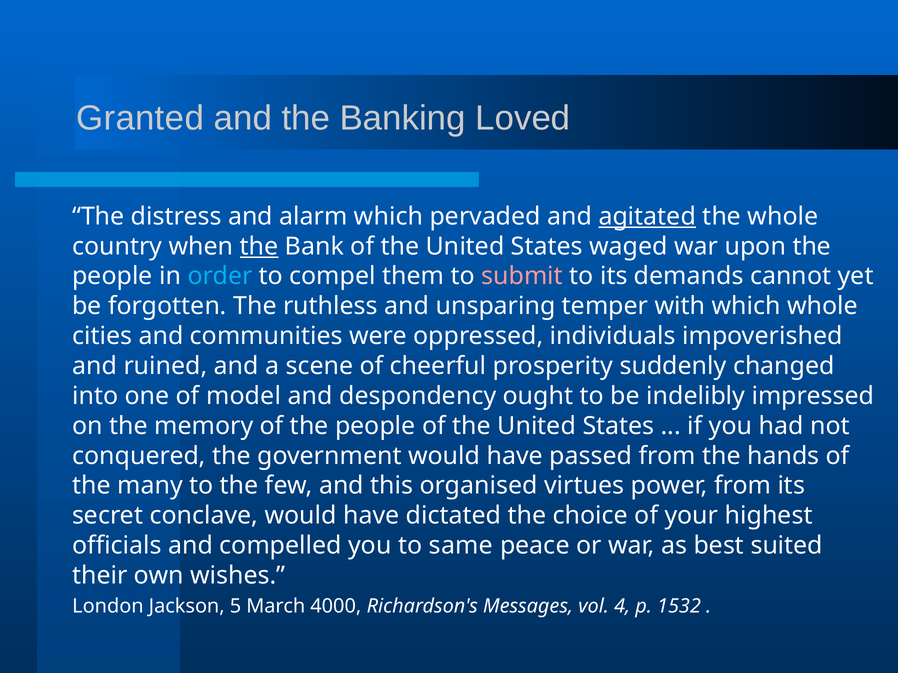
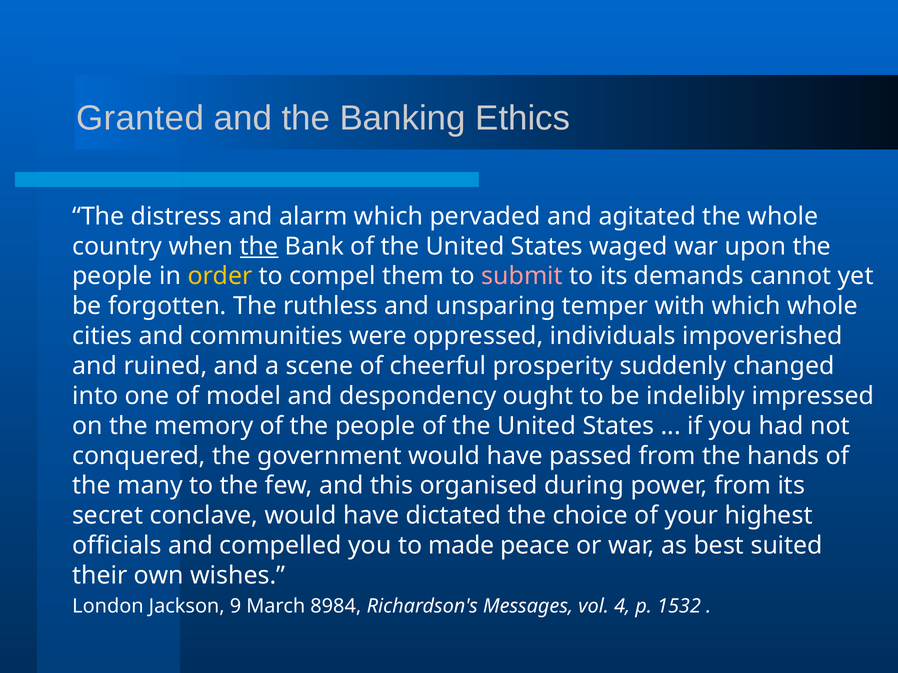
Loved: Loved -> Ethics
agitated underline: present -> none
order colour: light blue -> yellow
virtues: virtues -> during
same: same -> made
5: 5 -> 9
4000: 4000 -> 8984
